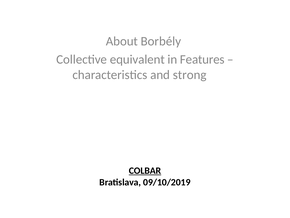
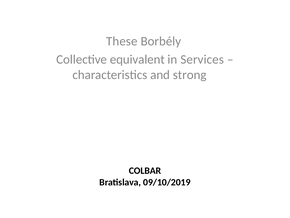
About: About -> These
Features: Features -> Services
COLBAR underline: present -> none
